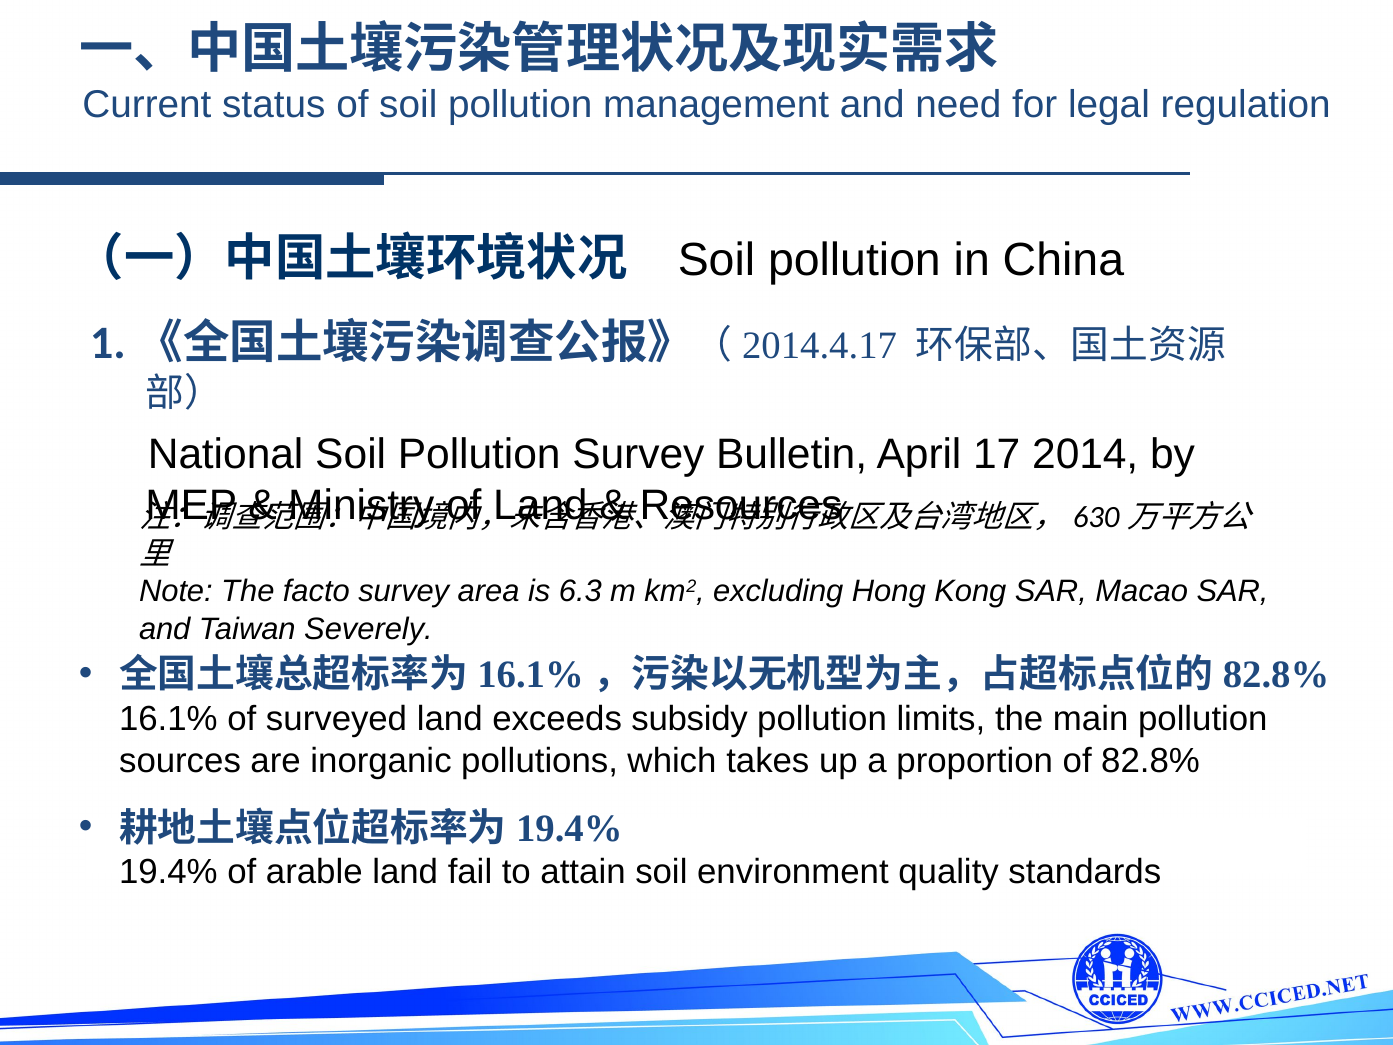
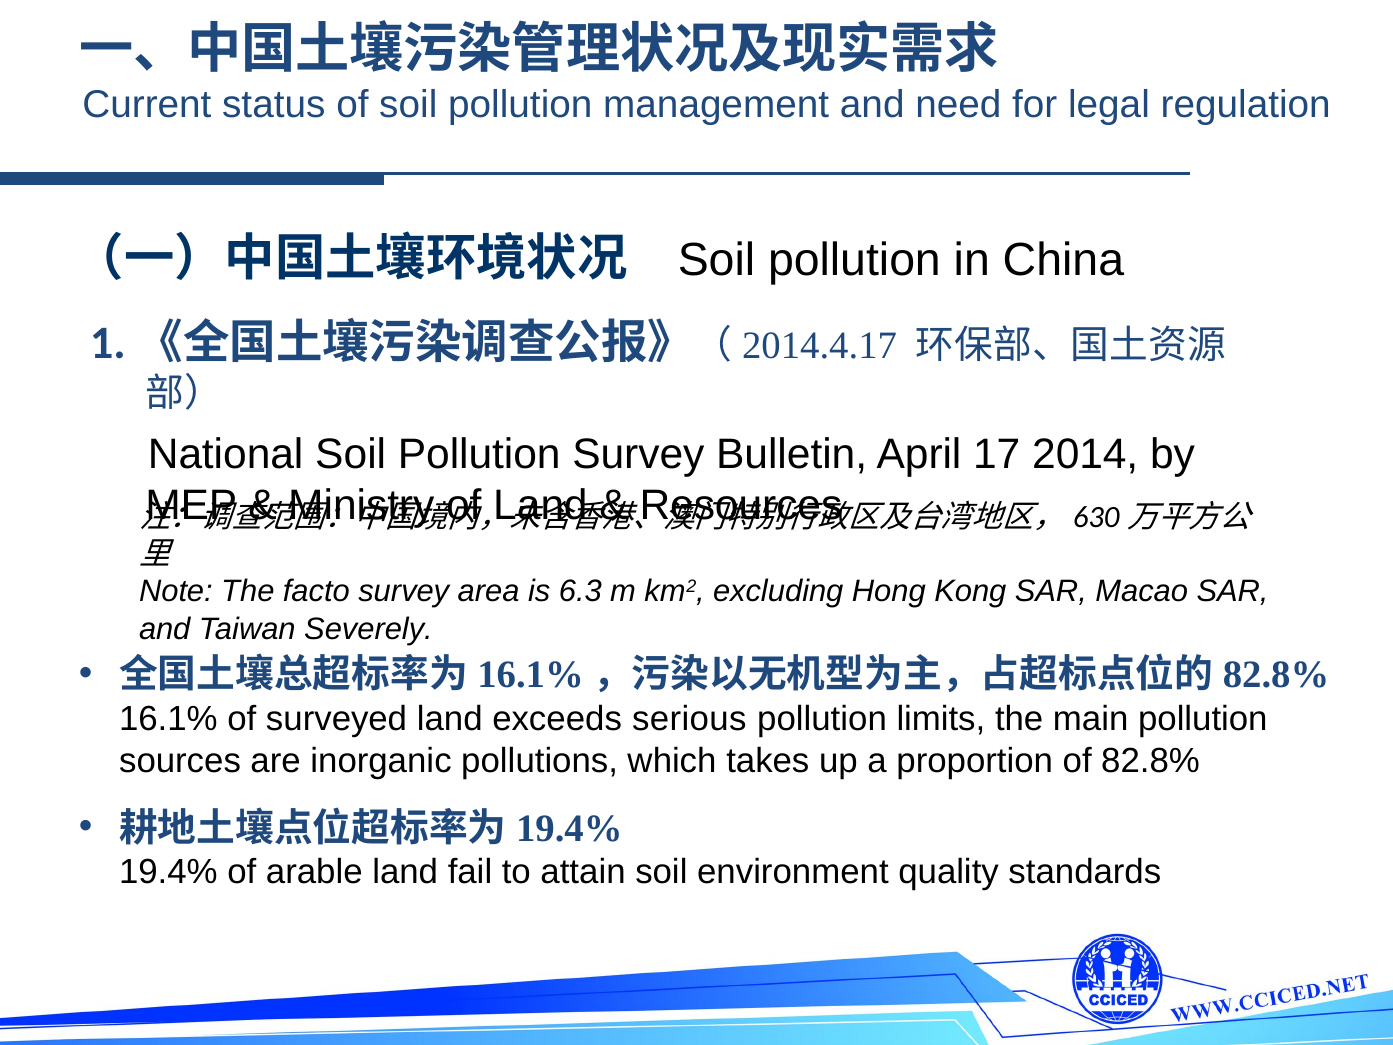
subsidy: subsidy -> serious
